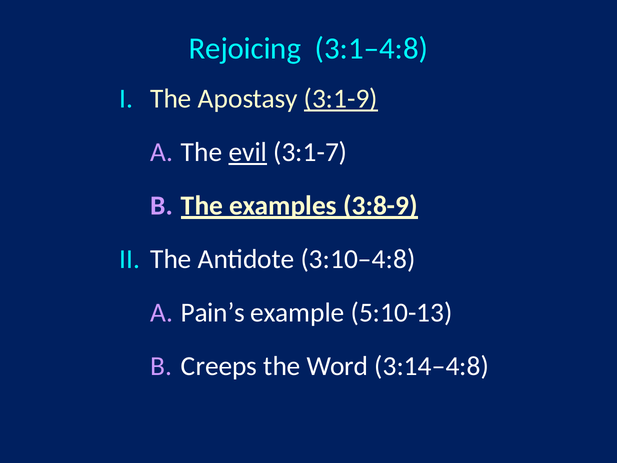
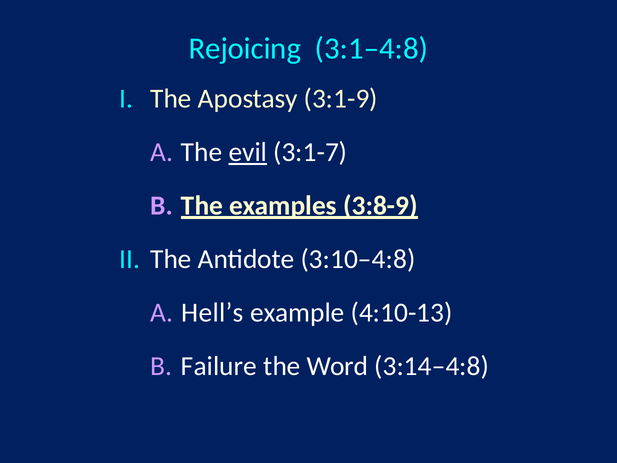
3:1-9 underline: present -> none
Pain’s: Pain’s -> Hell’s
5:10-13: 5:10-13 -> 4:10-13
Creeps: Creeps -> Failure
